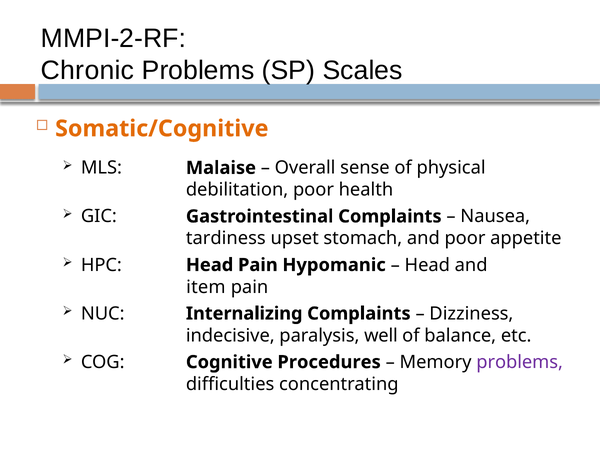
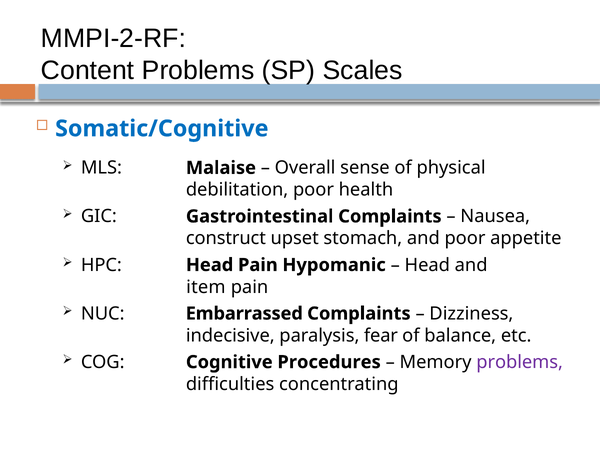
Chronic: Chronic -> Content
Somatic/Cognitive colour: orange -> blue
tardiness: tardiness -> construct
Internalizing: Internalizing -> Embarrassed
well: well -> fear
